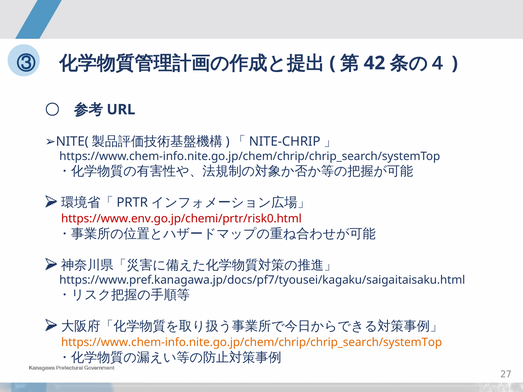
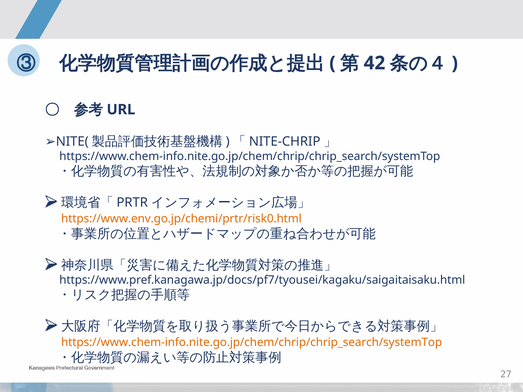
https://www.env.go.jp/chemi/prtr/risk0.html colour: red -> orange
